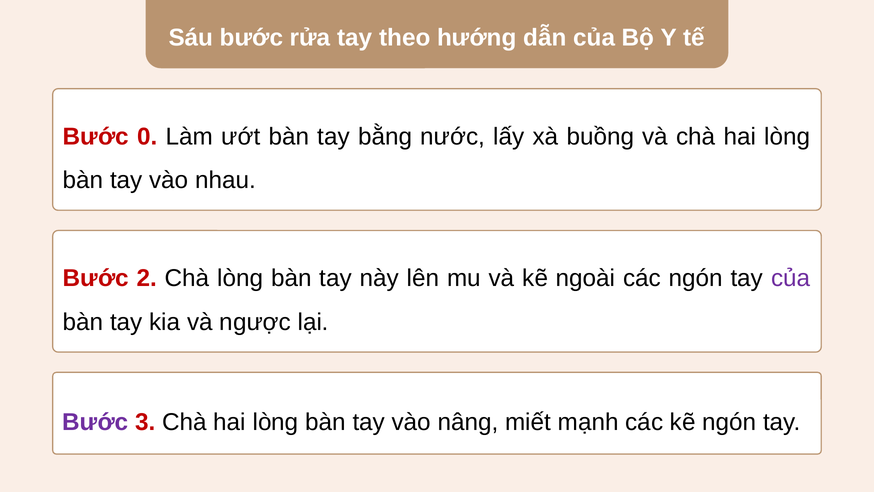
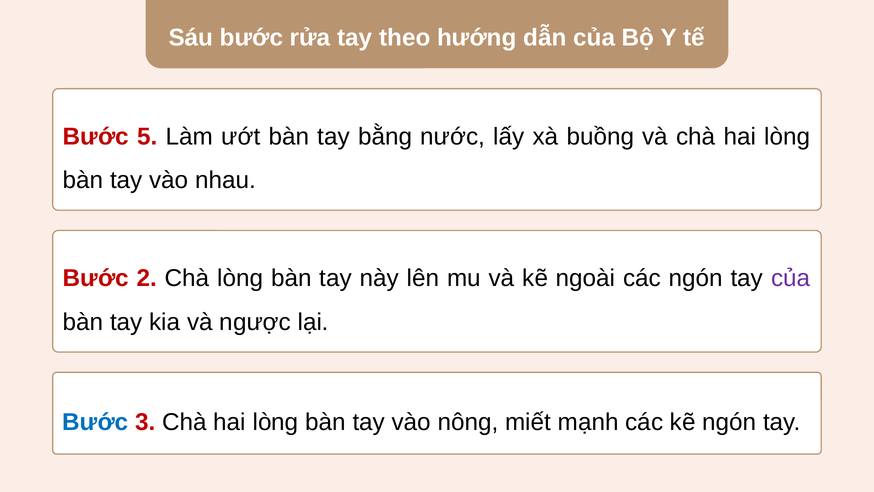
0: 0 -> 5
Bước at (95, 422) colour: purple -> blue
nâng: nâng -> nông
